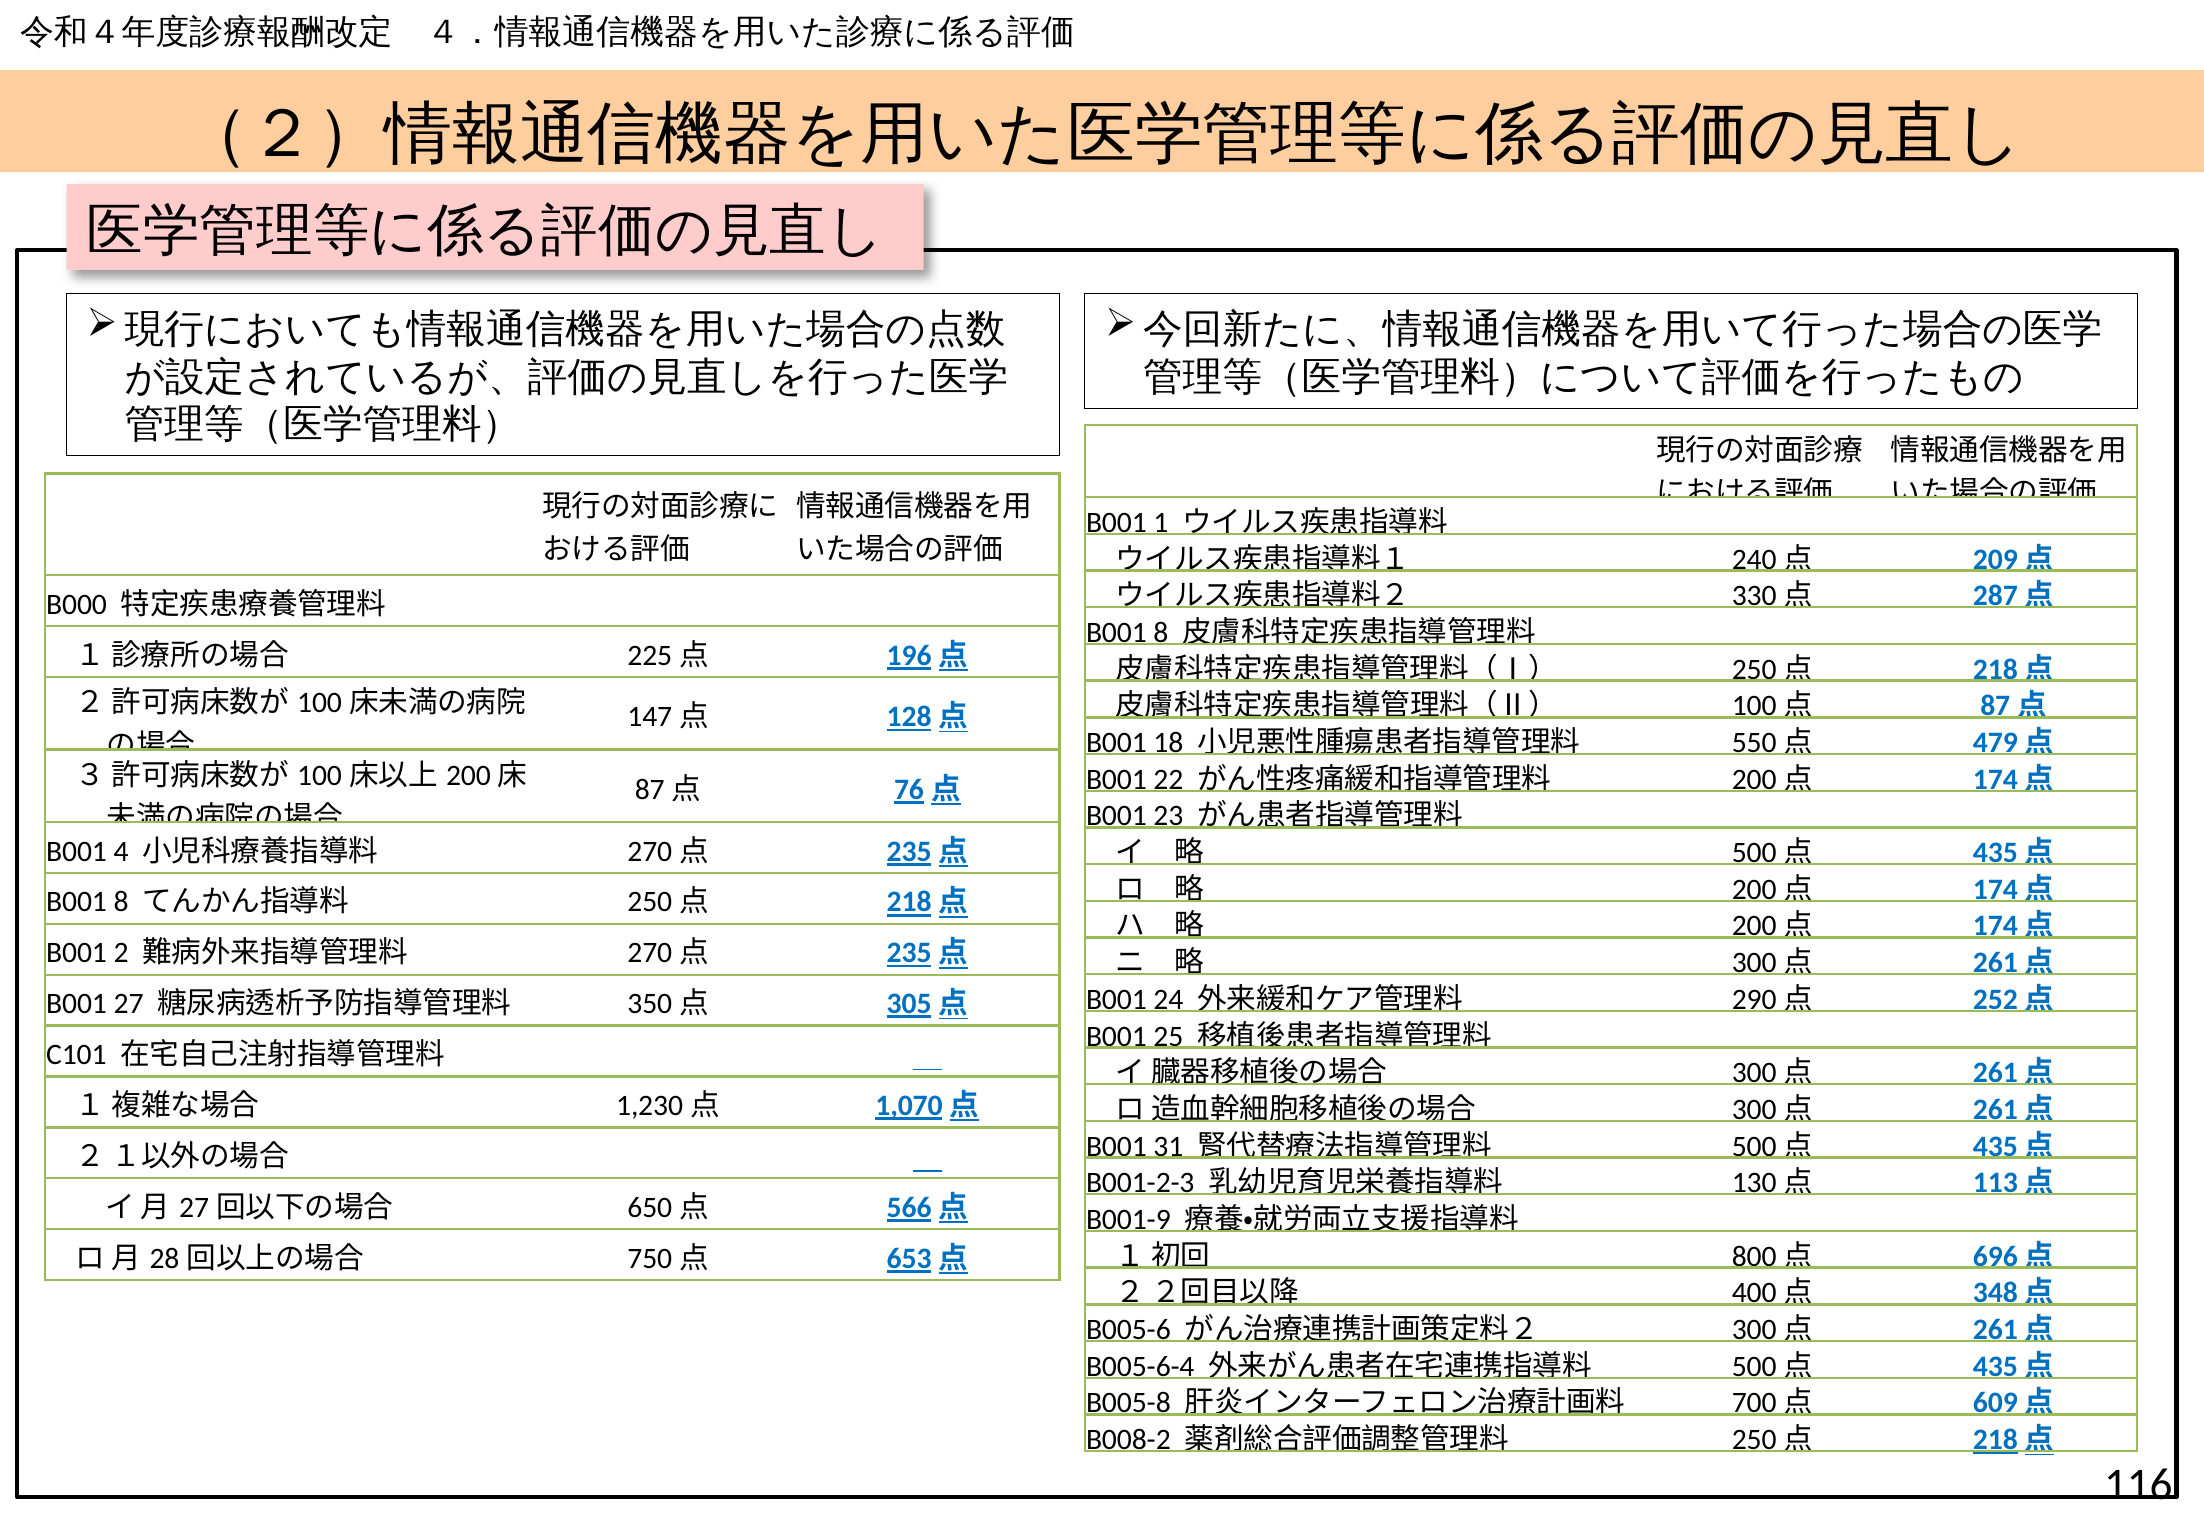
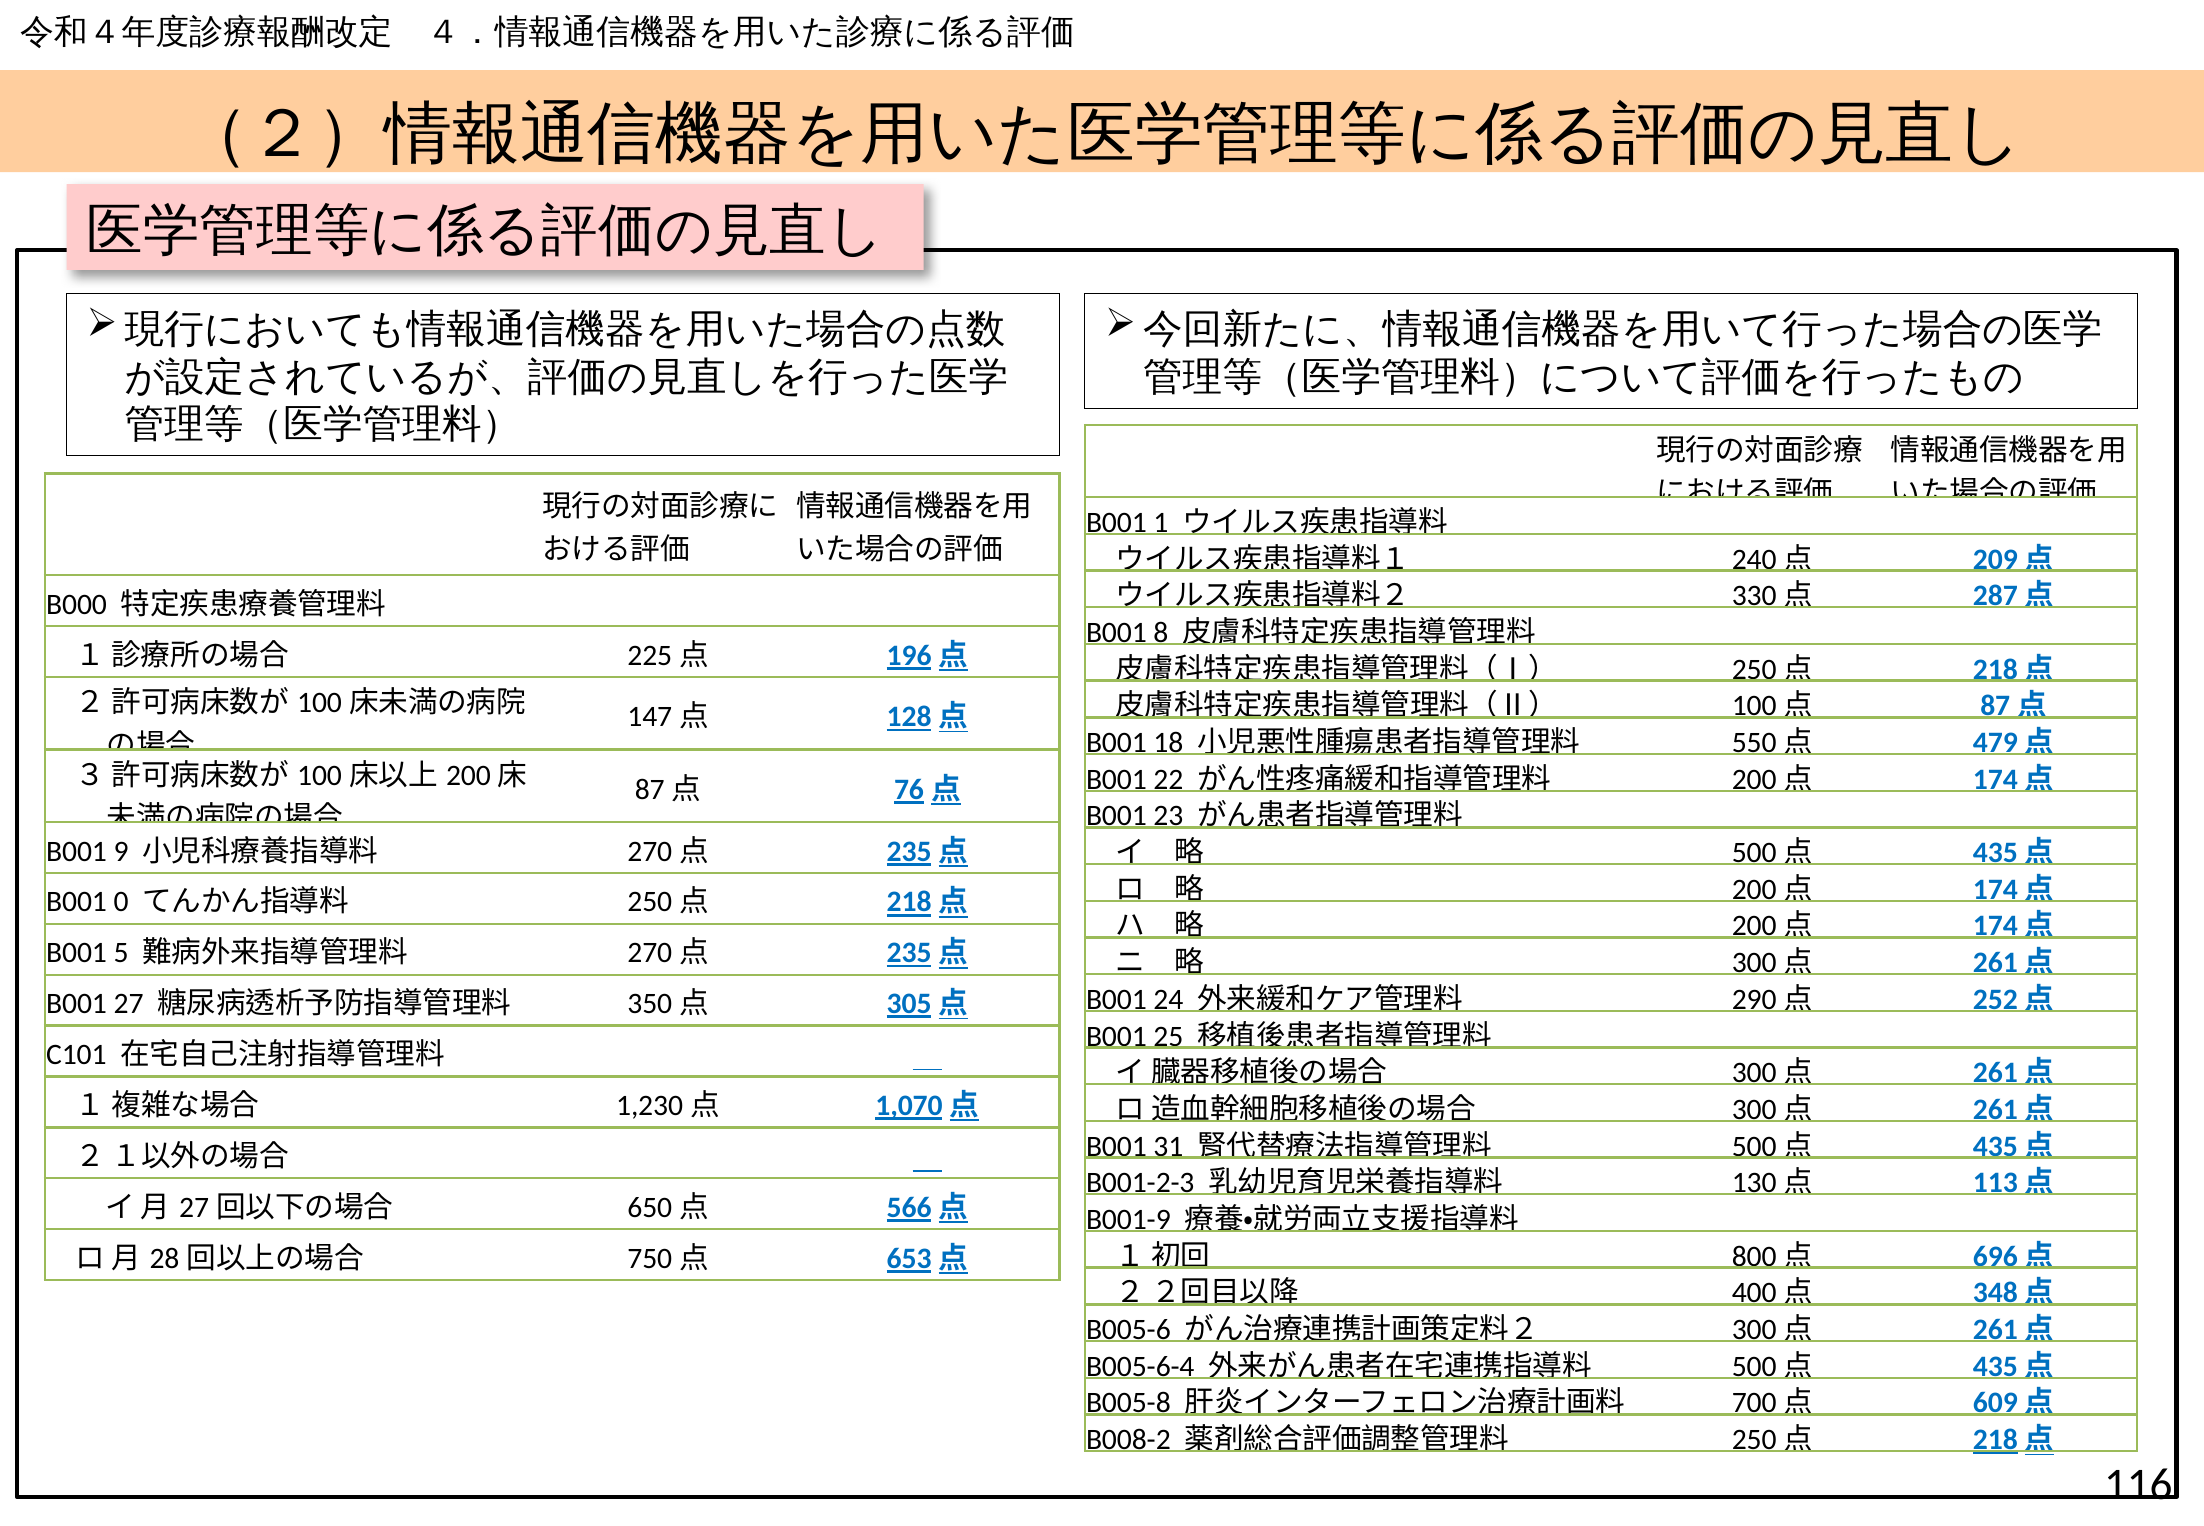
4: 4 -> 9
8 at (121, 902): 8 -> 0
2: 2 -> 5
